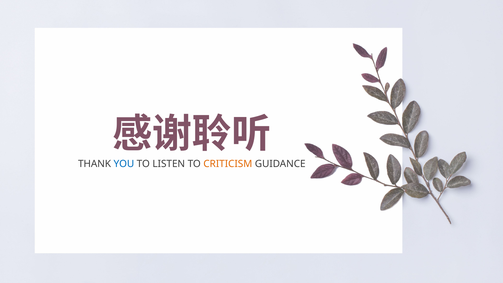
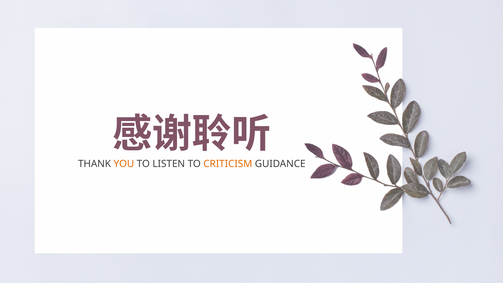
YOU colour: blue -> orange
